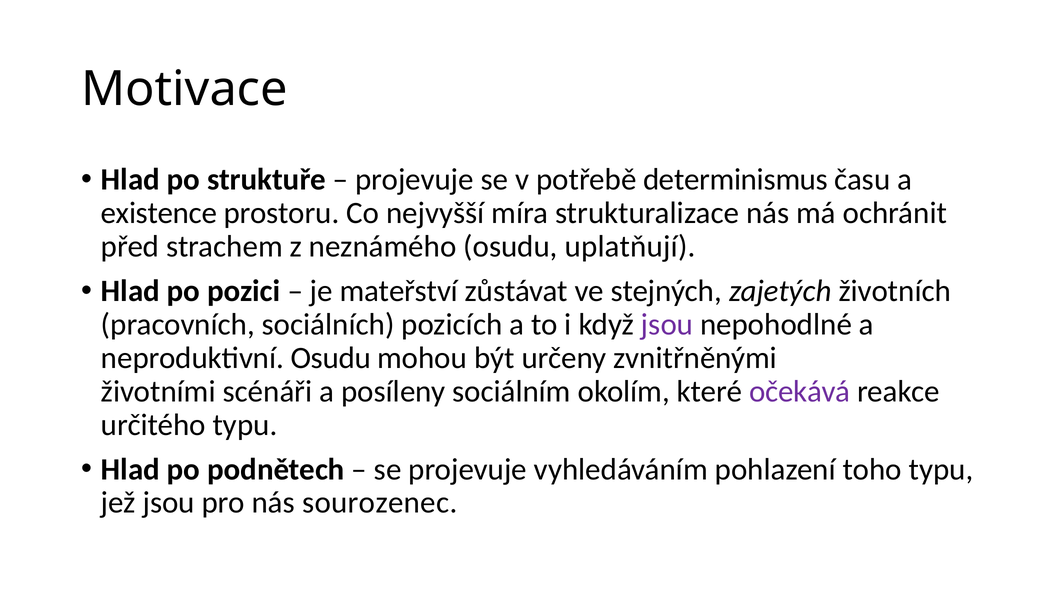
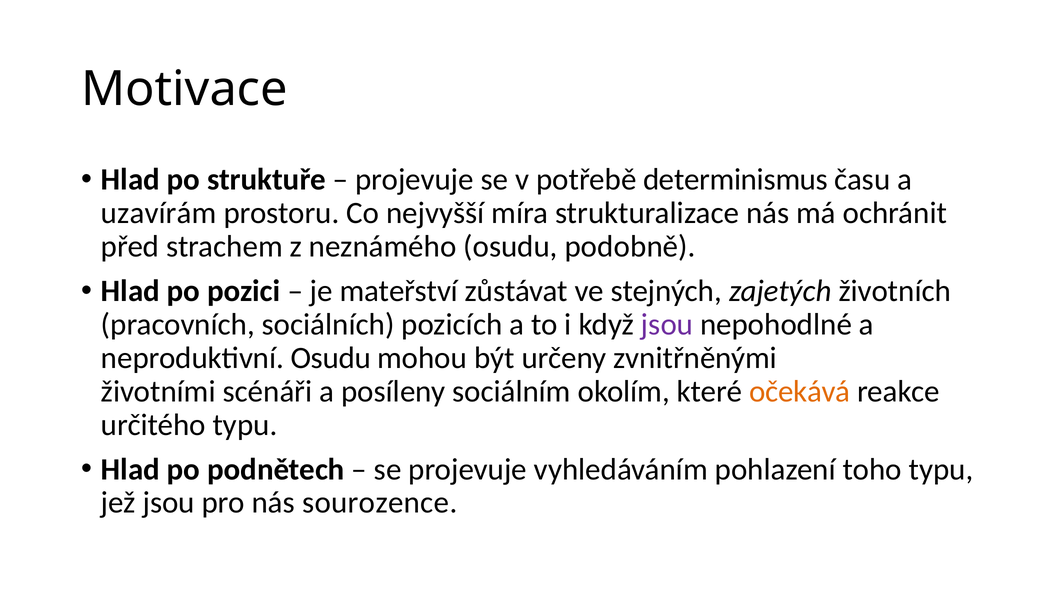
existence: existence -> uzavírám
uplatňují: uplatňují -> podobně
očekává colour: purple -> orange
sourozenec: sourozenec -> sourozence
